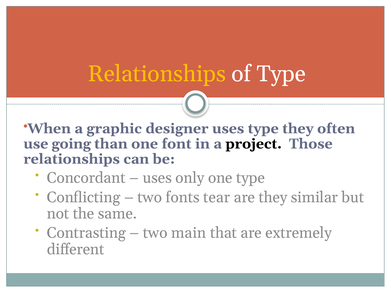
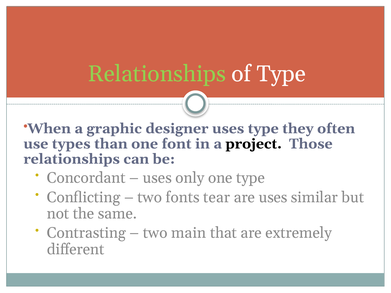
Relationships at (157, 74) colour: yellow -> light green
going: going -> types
are they: they -> uses
